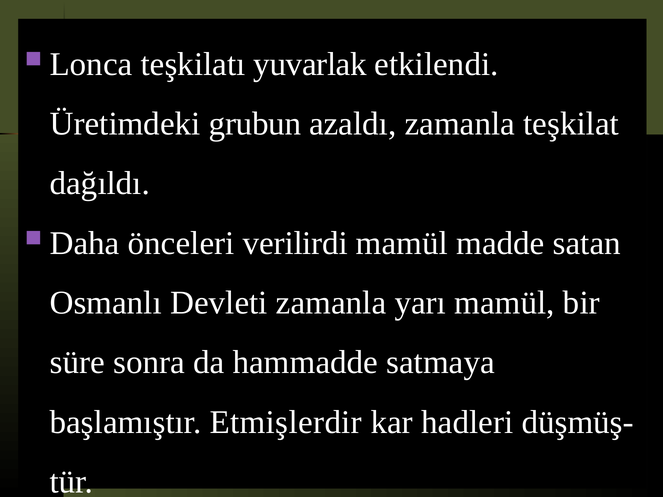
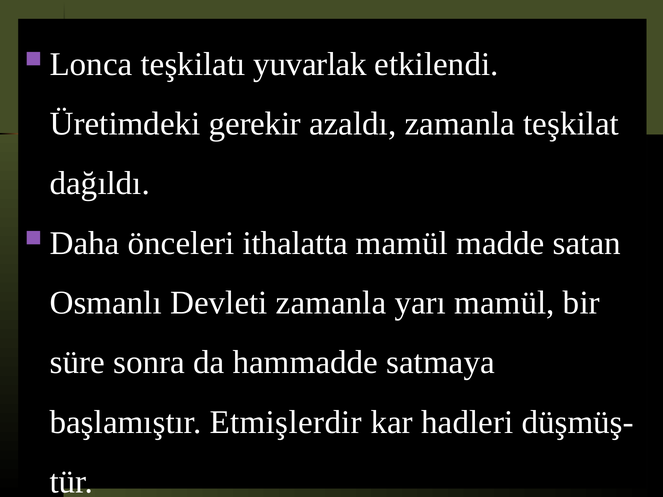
grubun: grubun -> gerekir
verilirdi: verilirdi -> ithalatta
